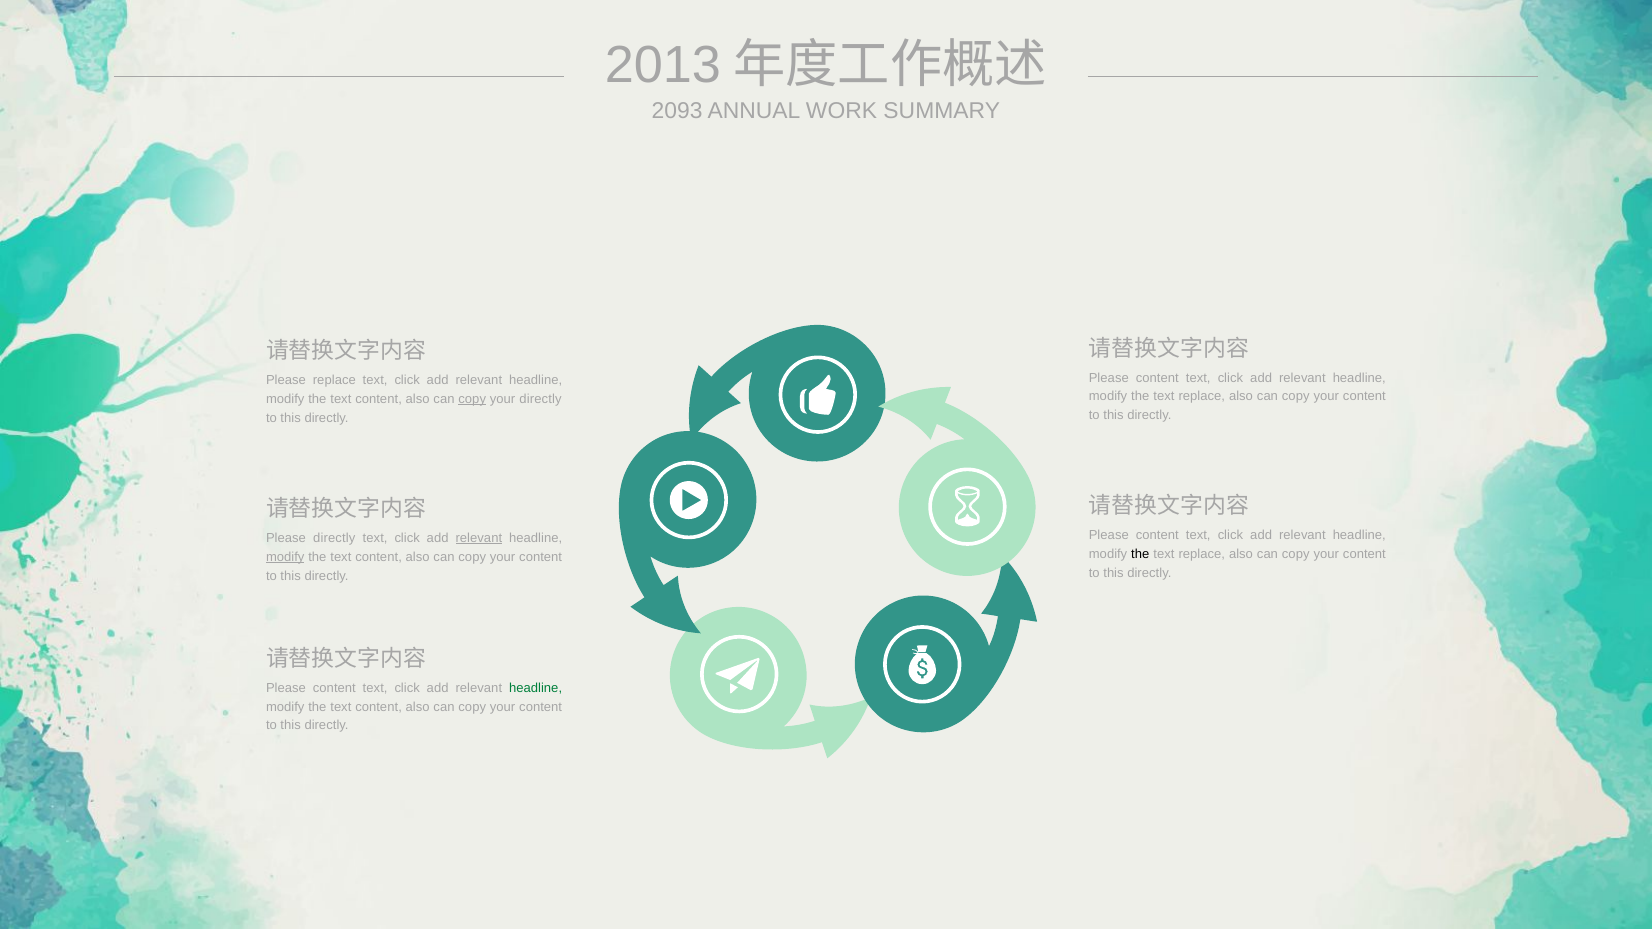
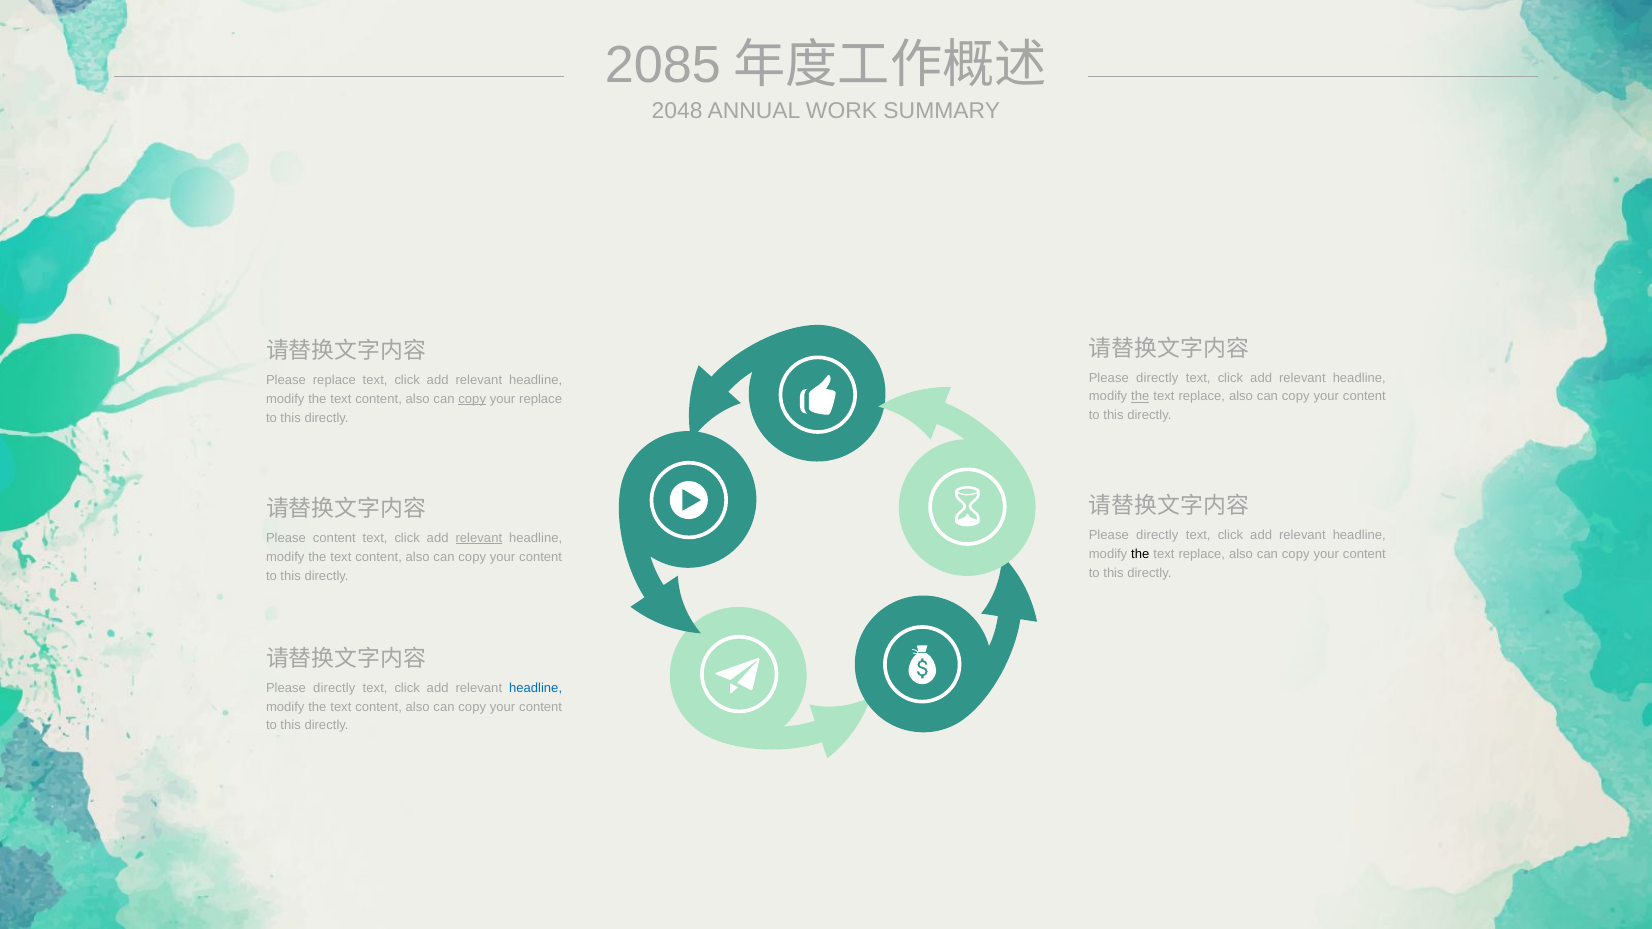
2013: 2013 -> 2085
2093: 2093 -> 2048
content at (1157, 378): content -> directly
the at (1140, 397) underline: none -> present
your directly: directly -> replace
content at (1157, 536): content -> directly
Please directly: directly -> content
modify at (285, 557) underline: present -> none
content at (334, 688): content -> directly
headline at (536, 688) colour: green -> blue
